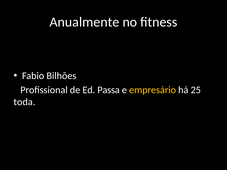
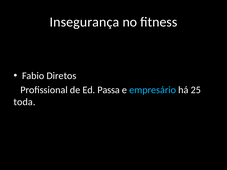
Anualmente: Anualmente -> Insegurança
Bilhões: Bilhões -> Diretos
empresário colour: yellow -> light blue
